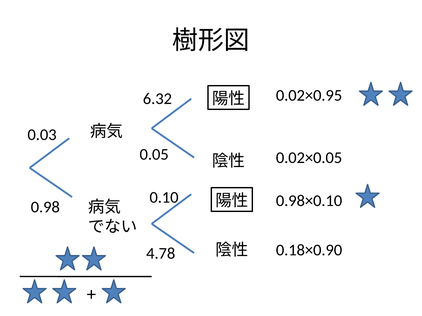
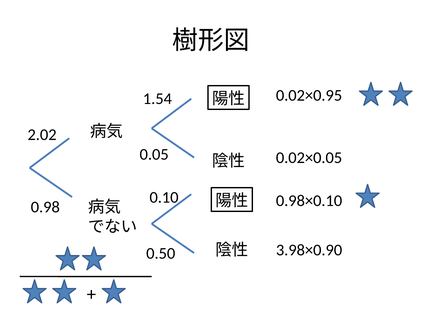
6.32: 6.32 -> 1.54
0.03: 0.03 -> 2.02
0.18×0.90: 0.18×0.90 -> 3.98×0.90
4.78: 4.78 -> 0.50
